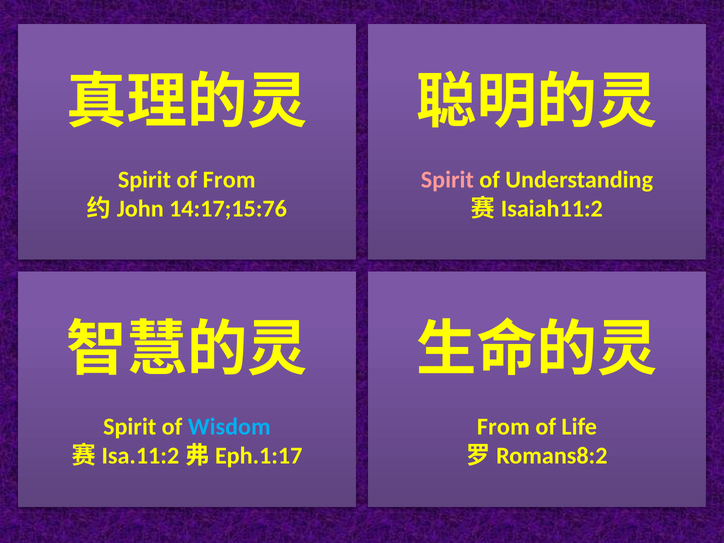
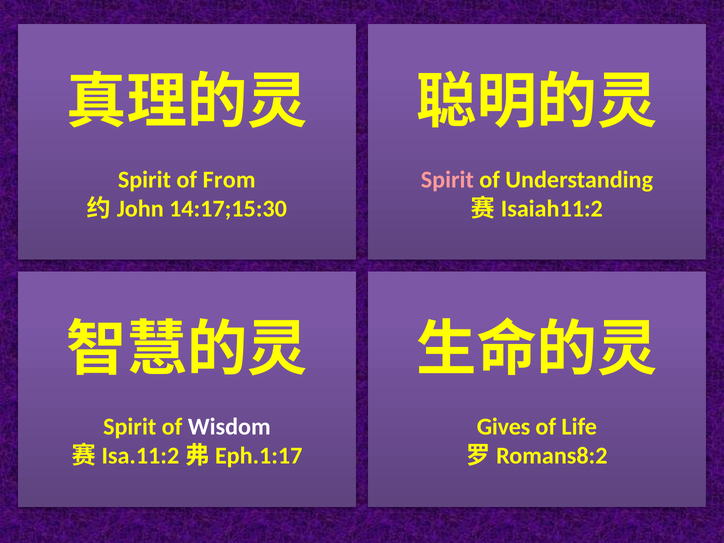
14:17;15:76: 14:17;15:76 -> 14:17;15:30
Wisdom colour: light blue -> white
From at (503, 427): From -> Gives
